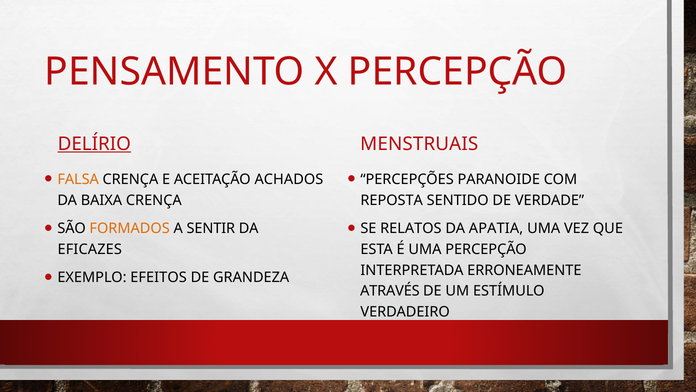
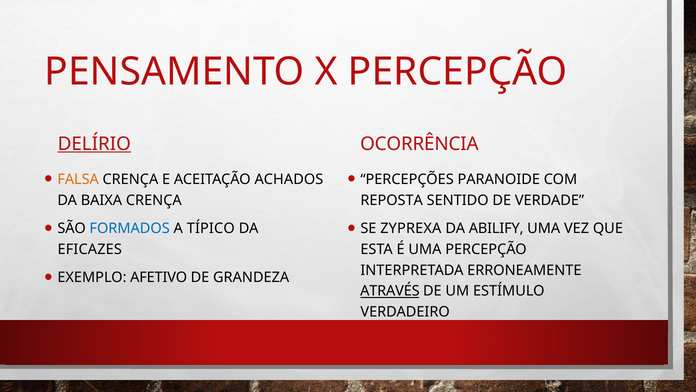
MENSTRUAIS: MENSTRUAIS -> OCORRÊNCIA
FORMADOS colour: orange -> blue
SENTIR: SENTIR -> TÍPICO
RELATOS: RELATOS -> ZYPREXA
APATIA: APATIA -> ABILIFY
EFEITOS: EFEITOS -> AFETIVO
ATRAVÉS underline: none -> present
